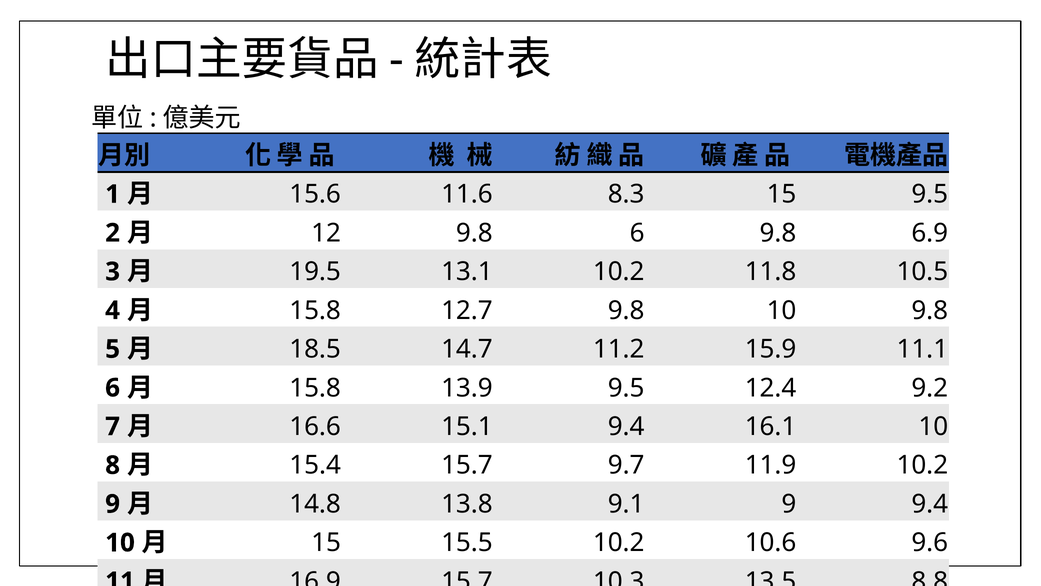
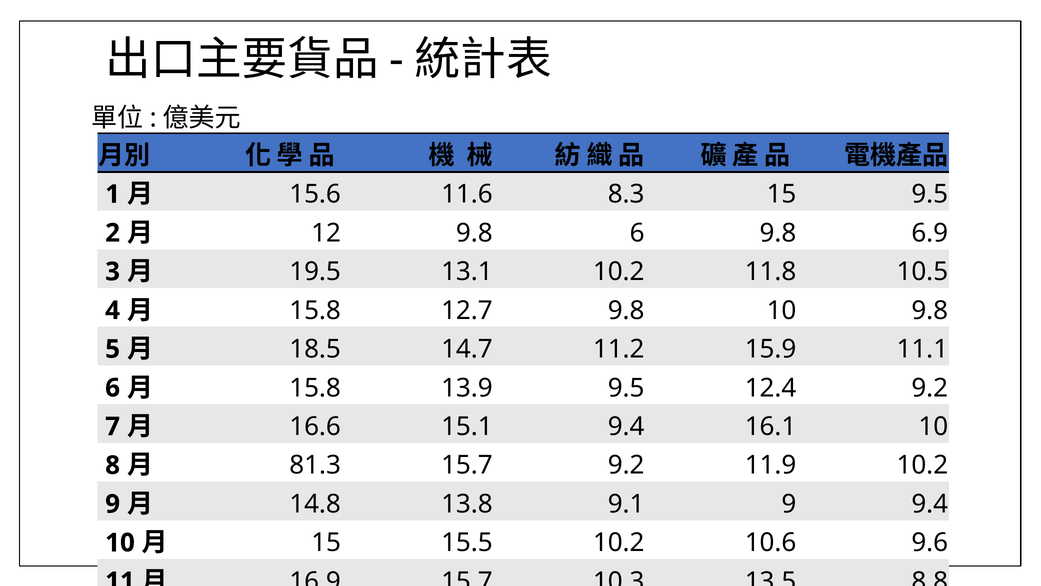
15.4: 15.4 -> 81.3
9.7 at (626, 465): 9.7 -> 9.2
